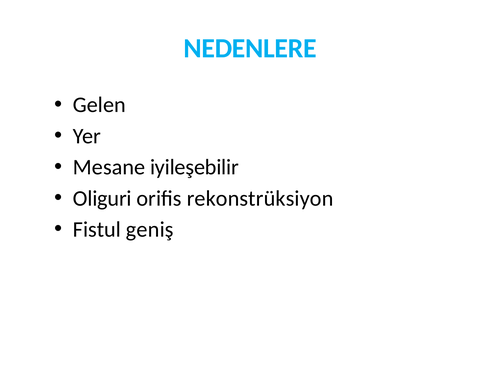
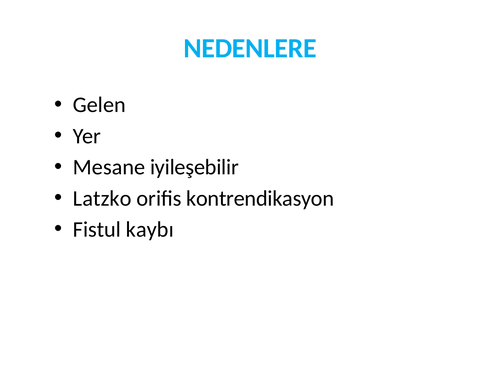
Oliguri: Oliguri -> Latzko
rekonstrüksiyon: rekonstrüksiyon -> kontrendikasyon
geniş: geniş -> kaybı
